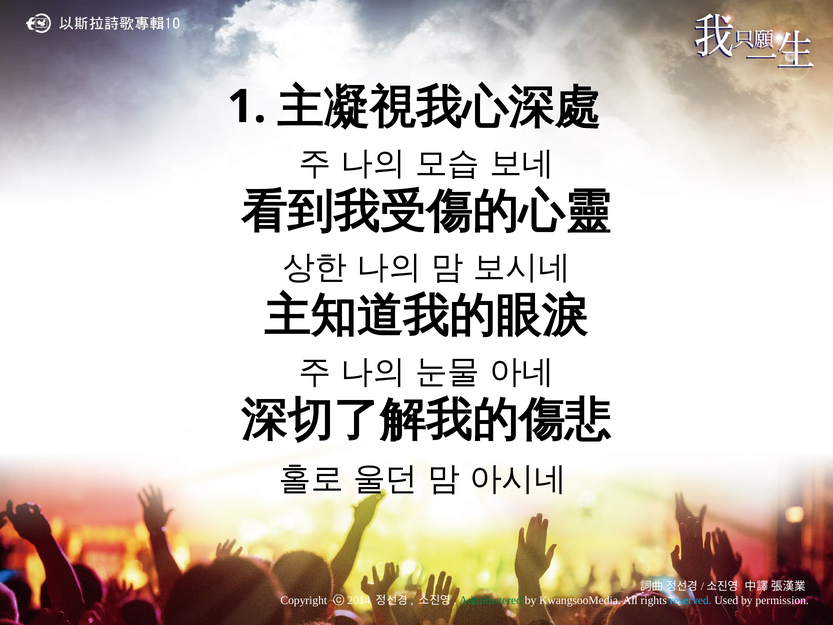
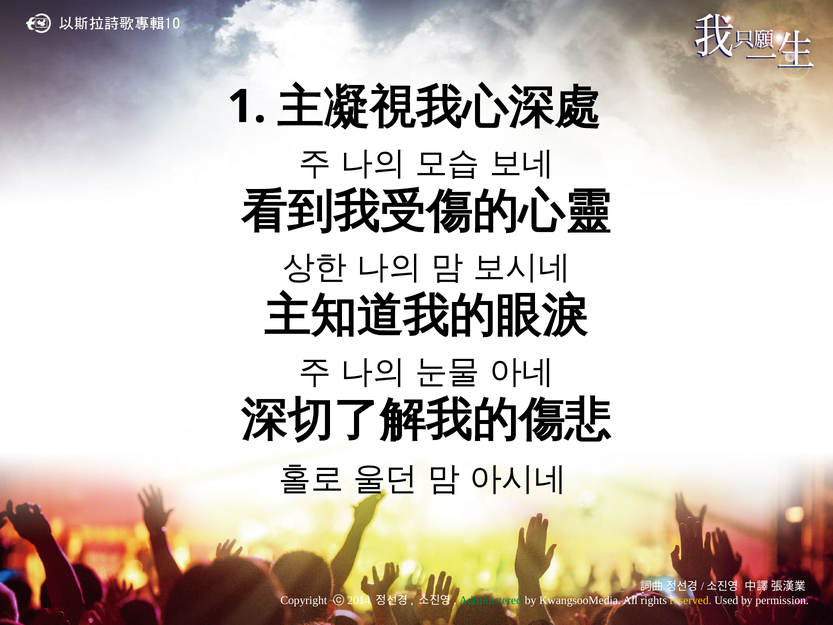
reserved colour: light blue -> yellow
